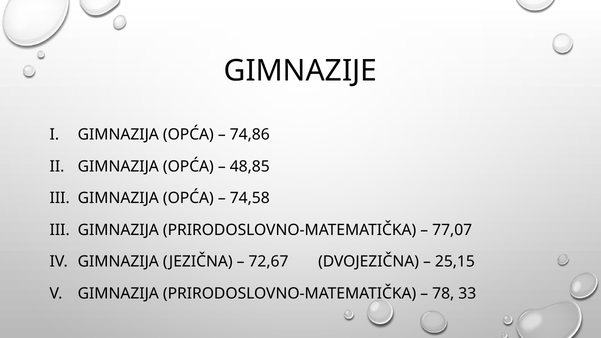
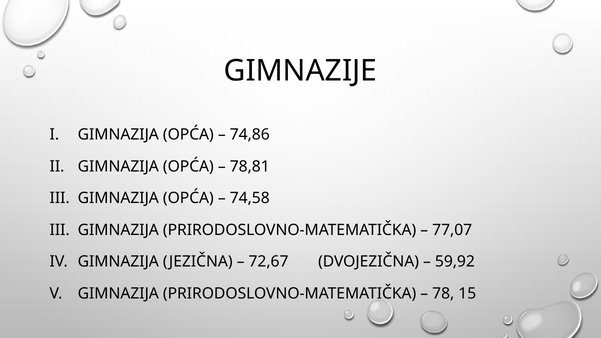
48,85: 48,85 -> 78,81
25,15: 25,15 -> 59,92
33: 33 -> 15
